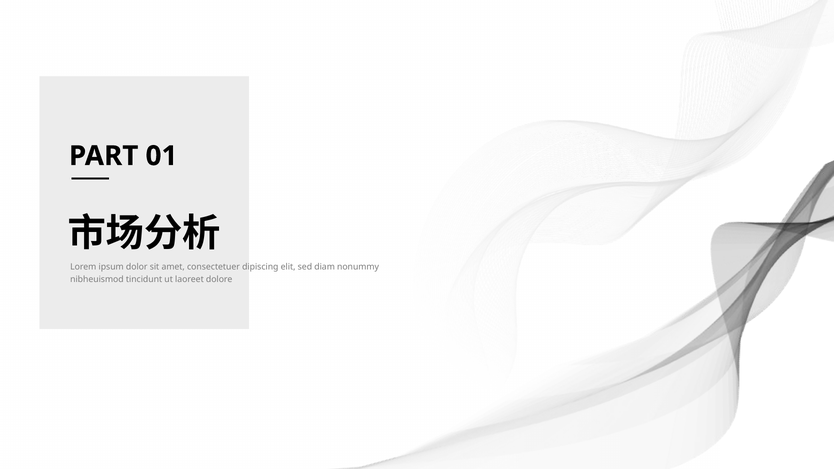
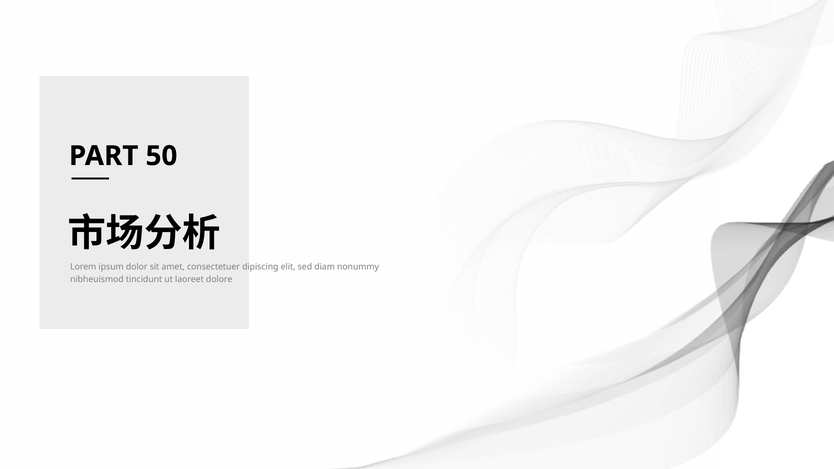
01: 01 -> 50
